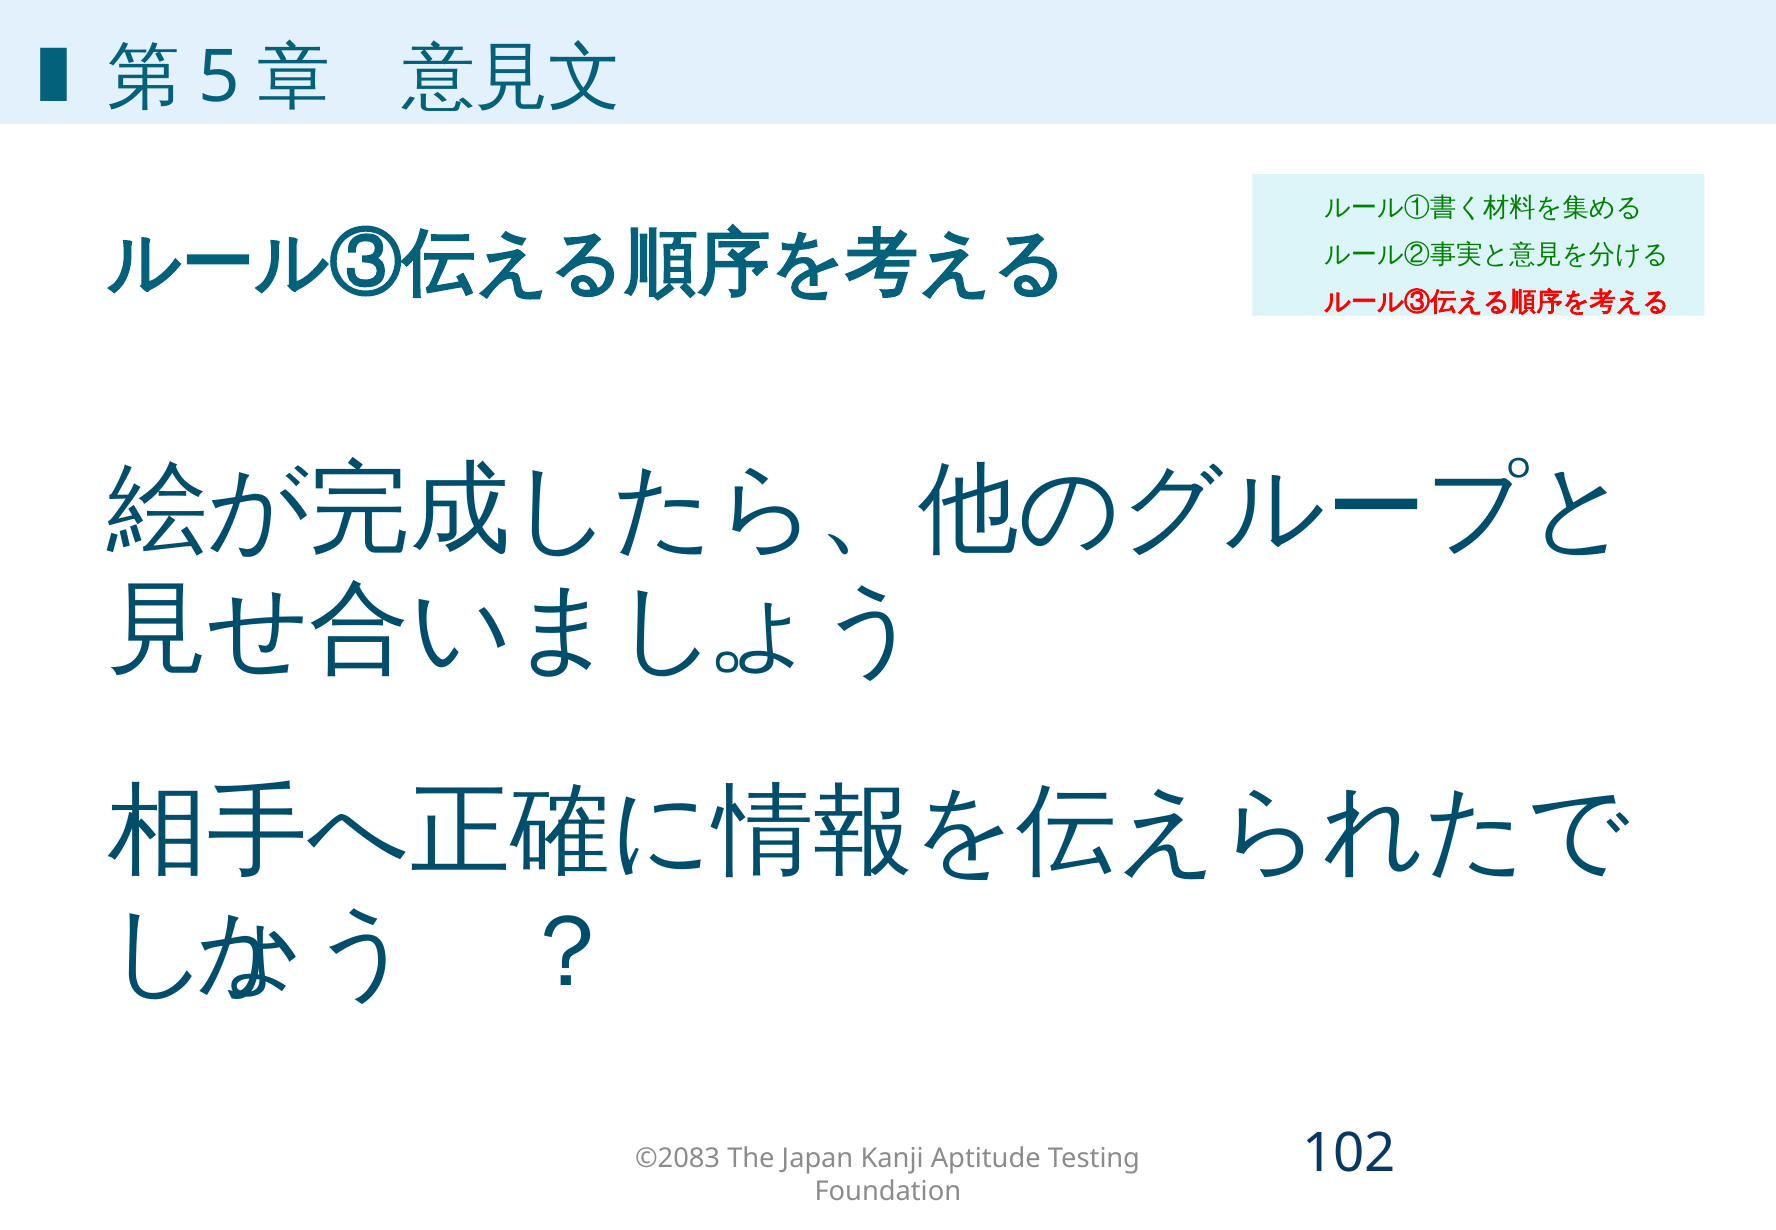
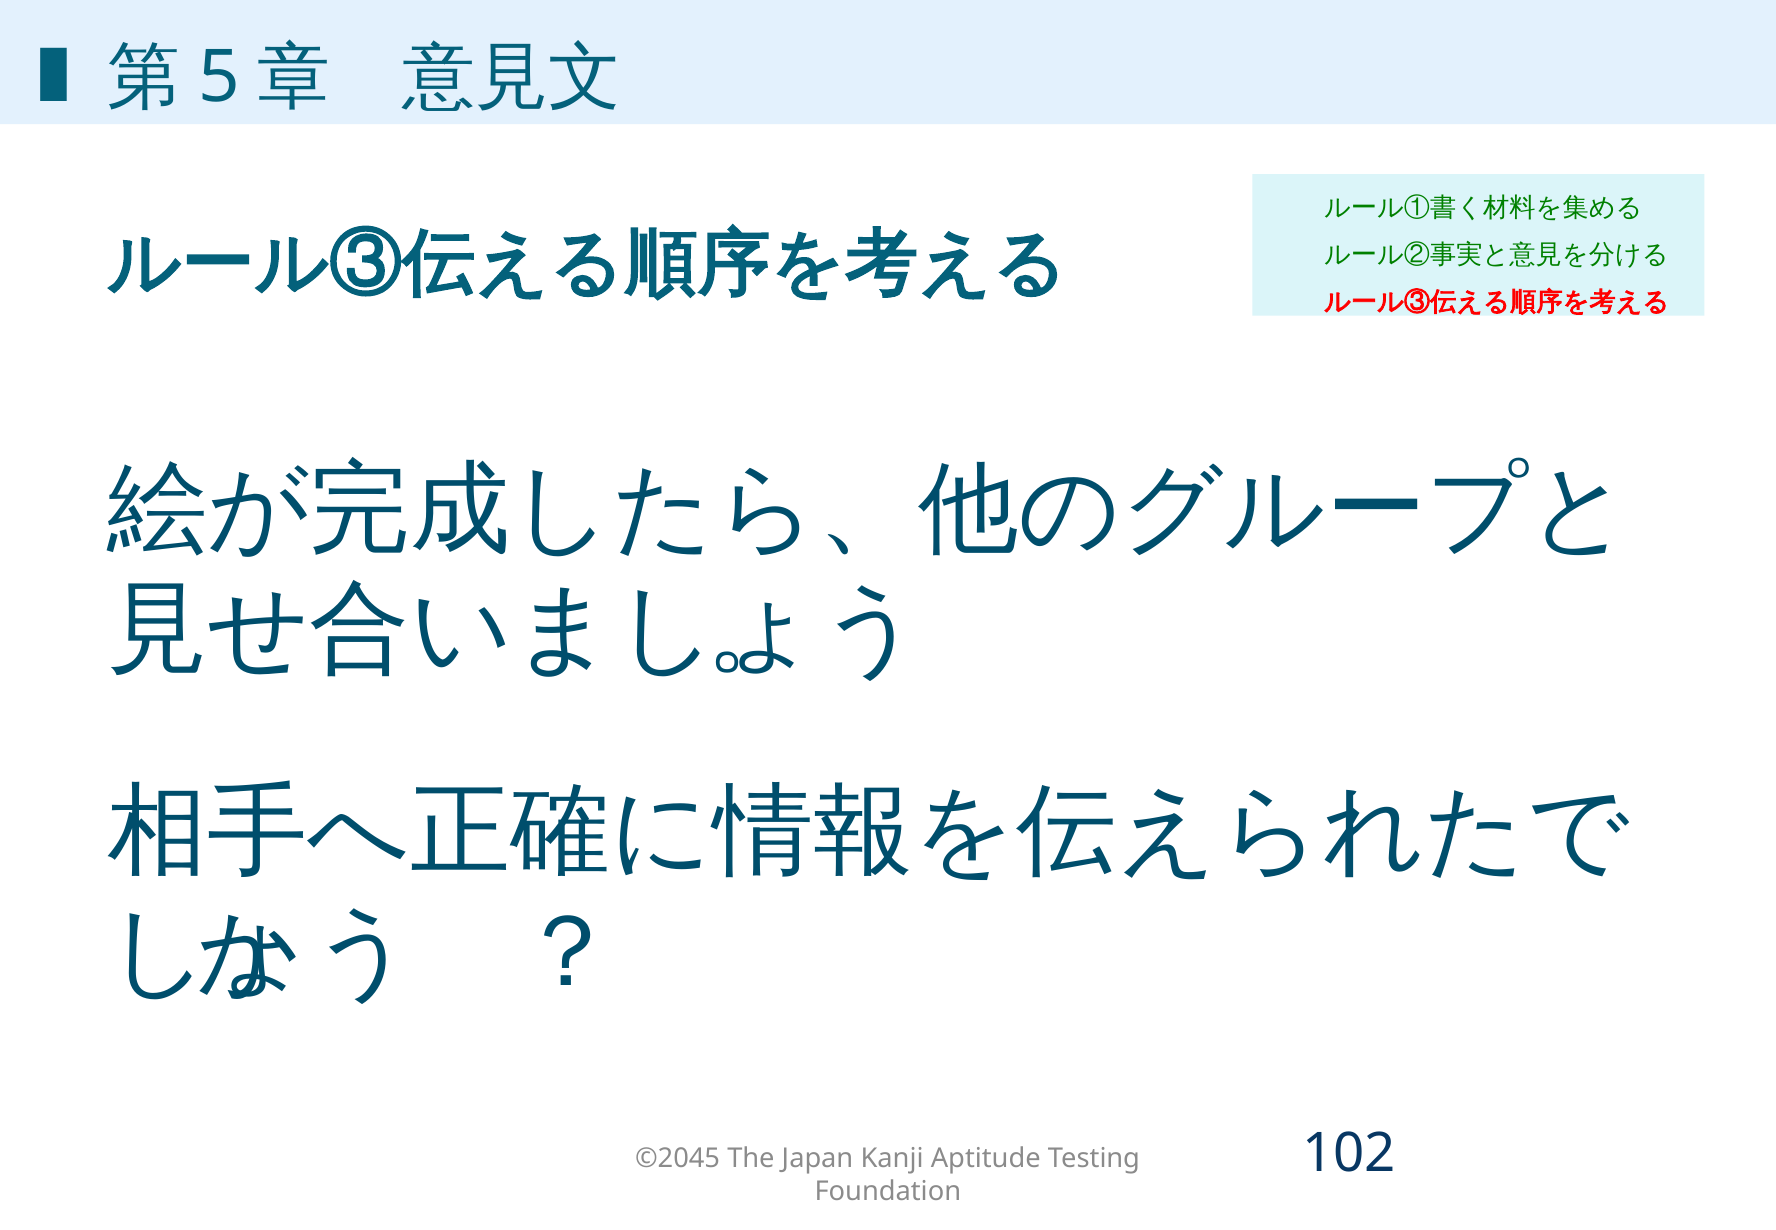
©2083: ©2083 -> ©2045
